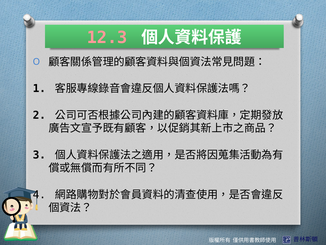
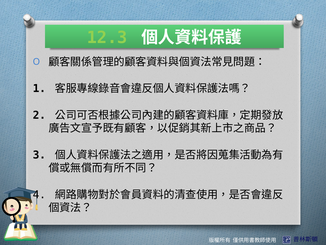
12.3 colour: pink -> light green
